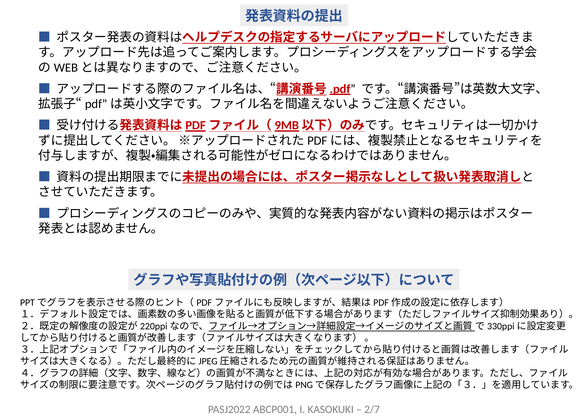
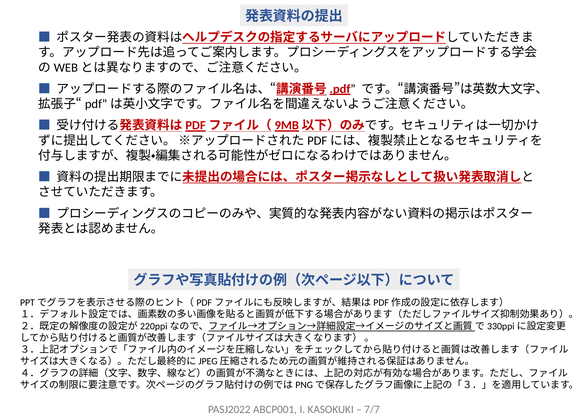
2/7: 2/7 -> 7/7
